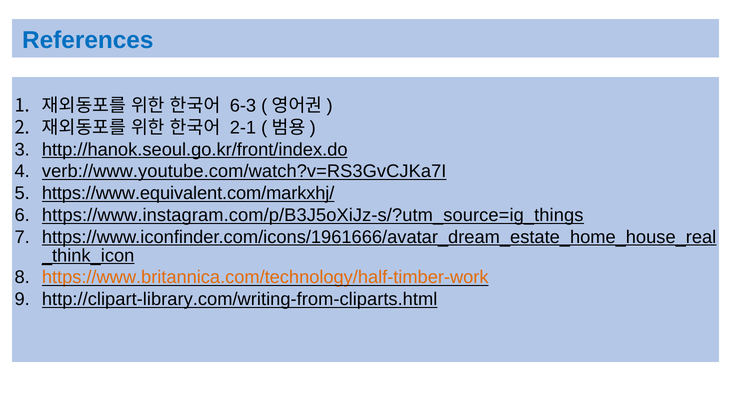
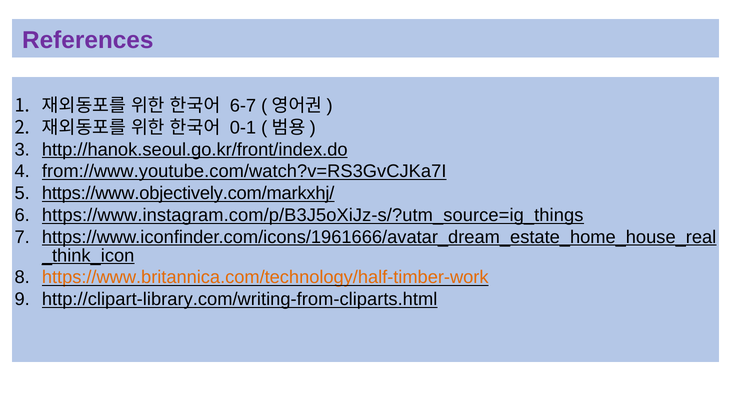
References colour: blue -> purple
6-3: 6-3 -> 6-7
2-1: 2-1 -> 0-1
verb://www.youtube.com/watch?v=RS3GvCJKa7I: verb://www.youtube.com/watch?v=RS3GvCJKa7I -> from://www.youtube.com/watch?v=RS3GvCJKa7I
https://www.equivalent.com/markxhj/: https://www.equivalent.com/markxhj/ -> https://www.objectively.com/markxhj/
